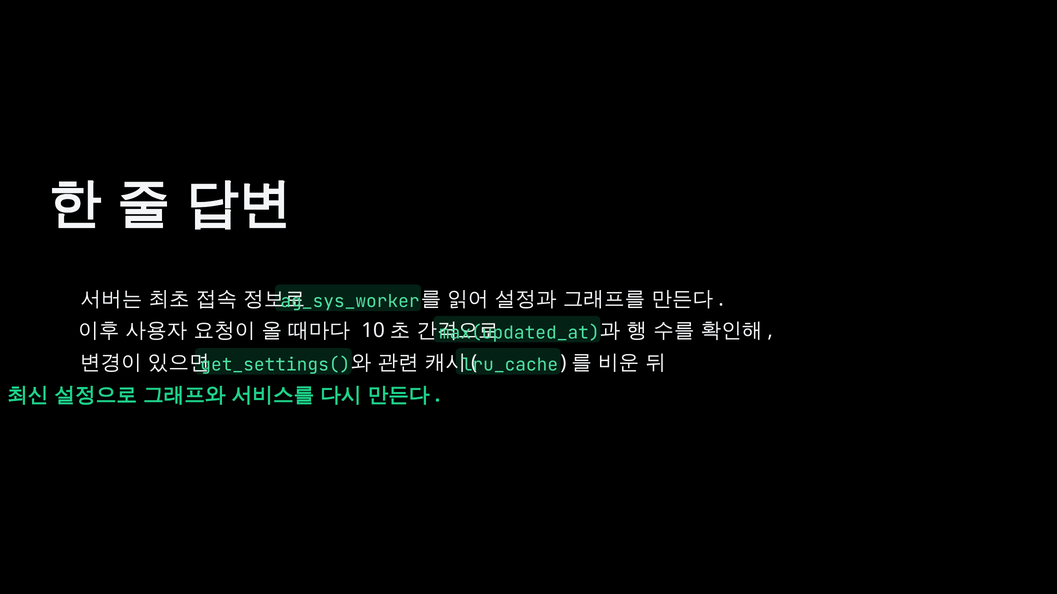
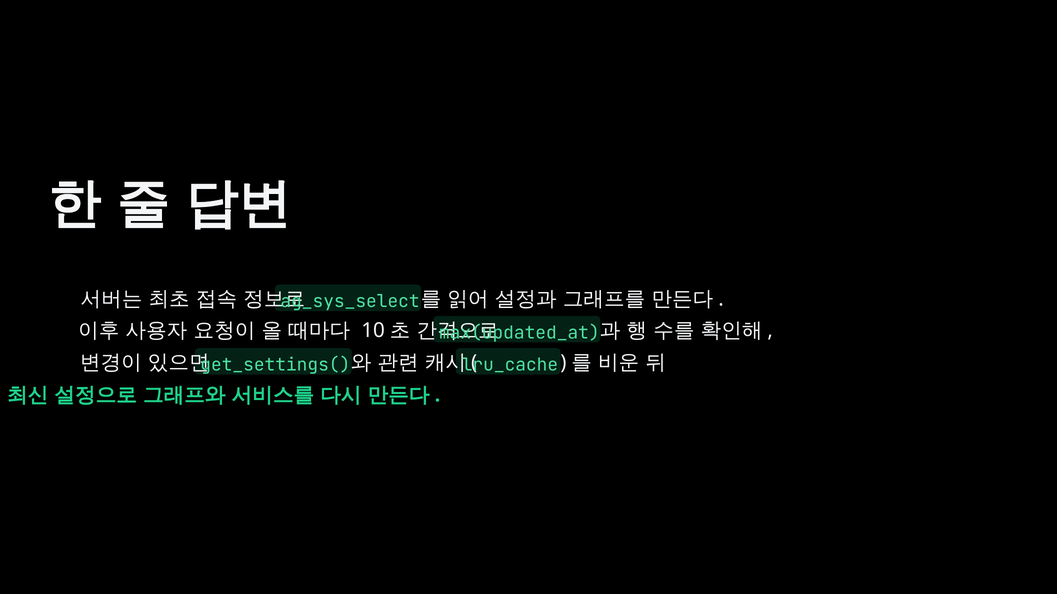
ag_sys_worker: ag_sys_worker -> ag_sys_select
